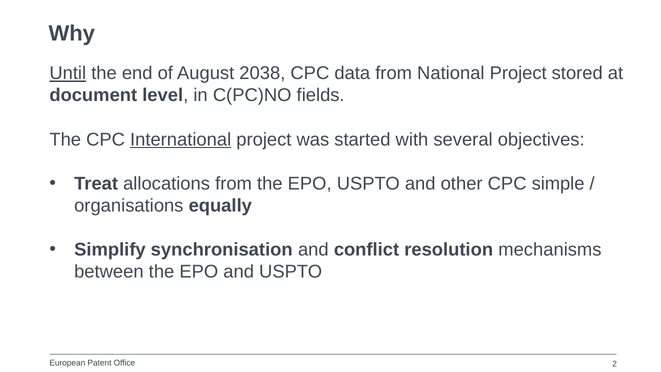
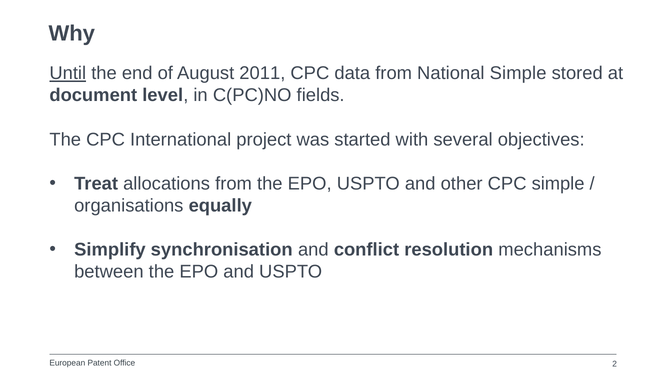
2038: 2038 -> 2011
National Project: Project -> Simple
International underline: present -> none
